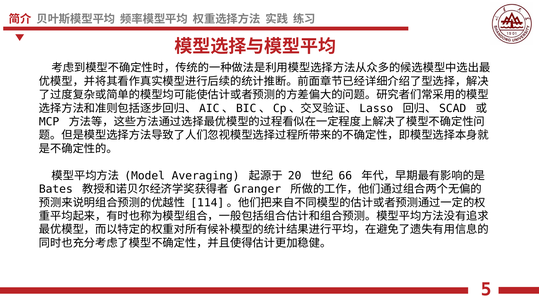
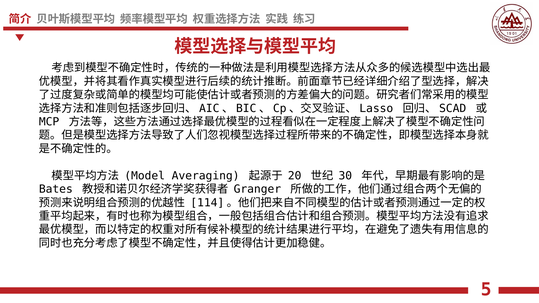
66: 66 -> 30
